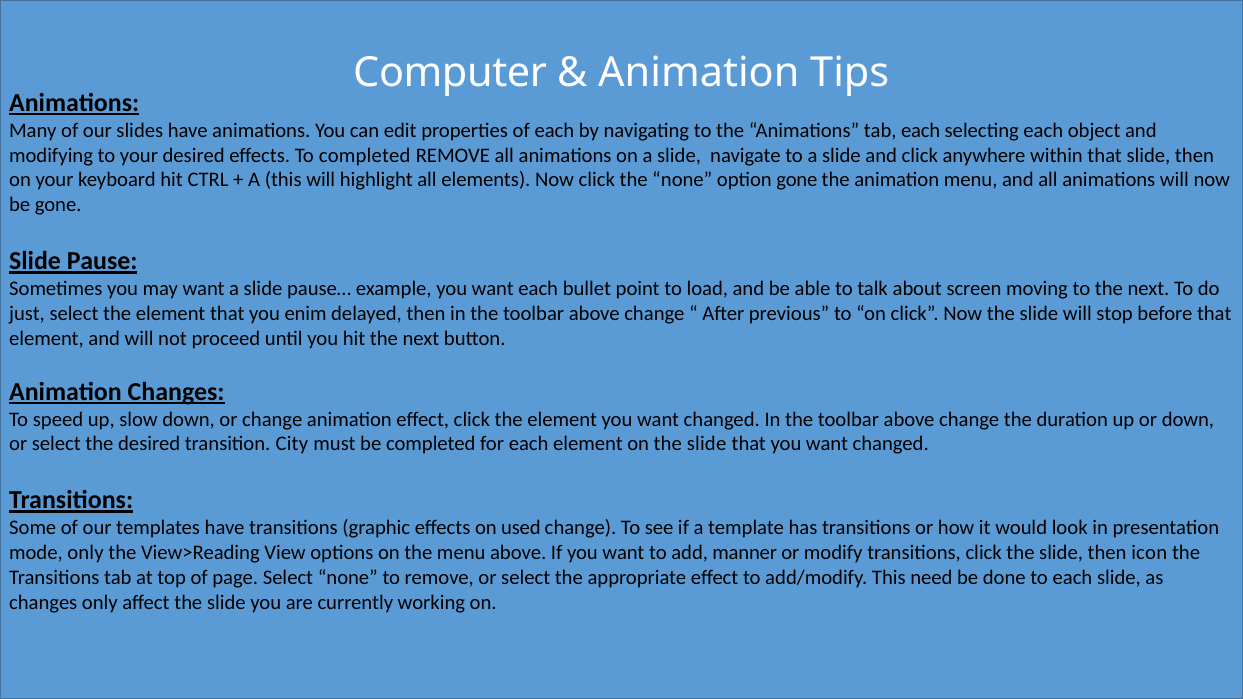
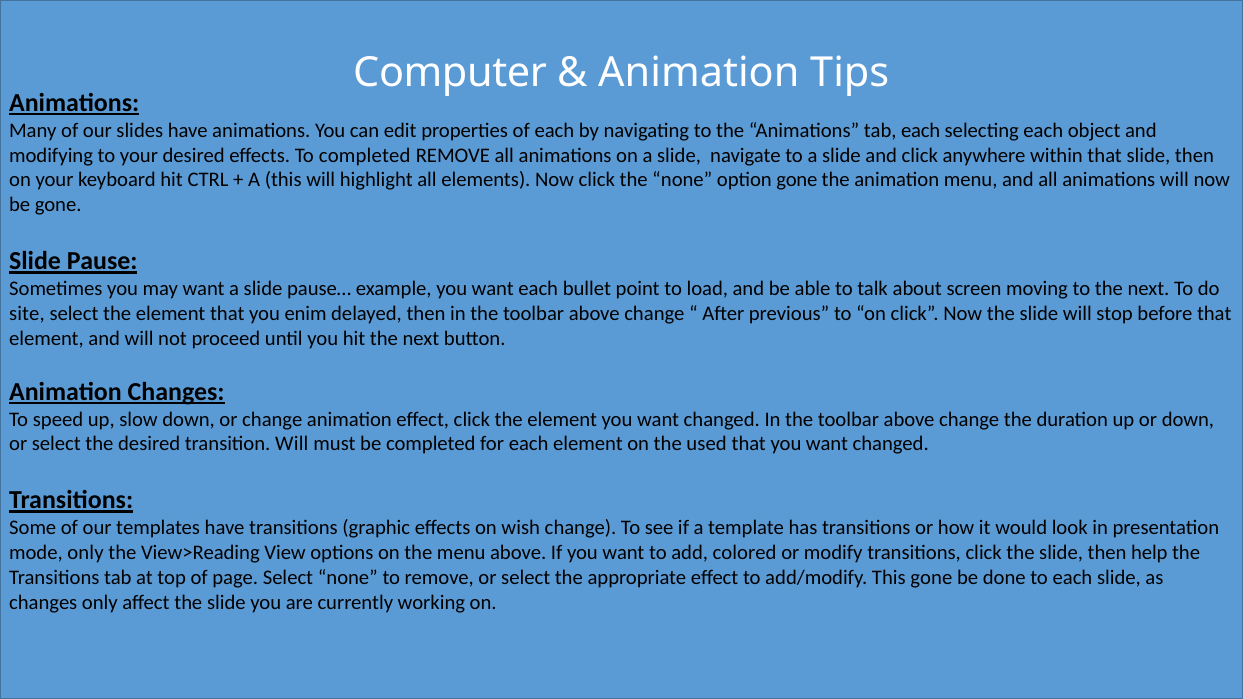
just: just -> site
transition City: City -> Will
on the slide: slide -> used
used: used -> wish
manner: manner -> colored
icon: icon -> help
This need: need -> gone
